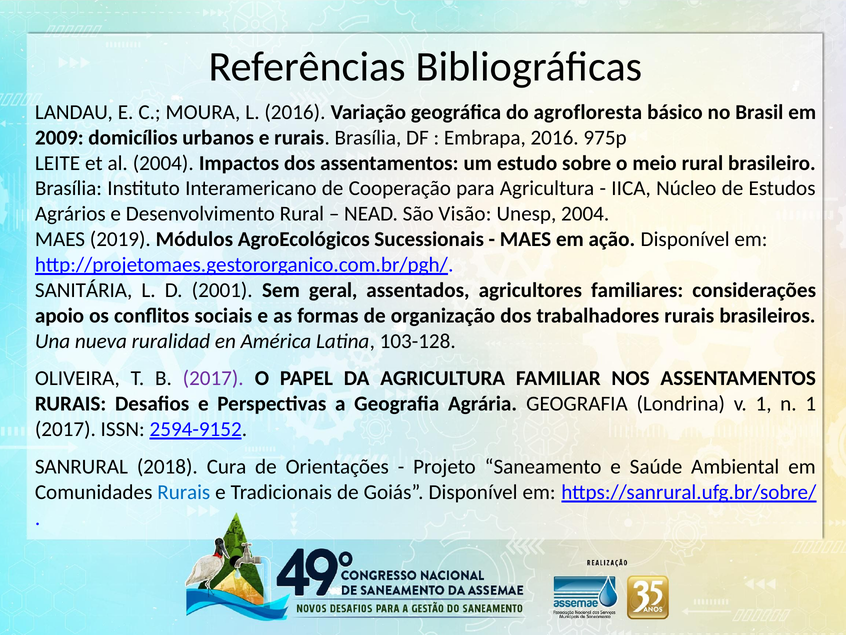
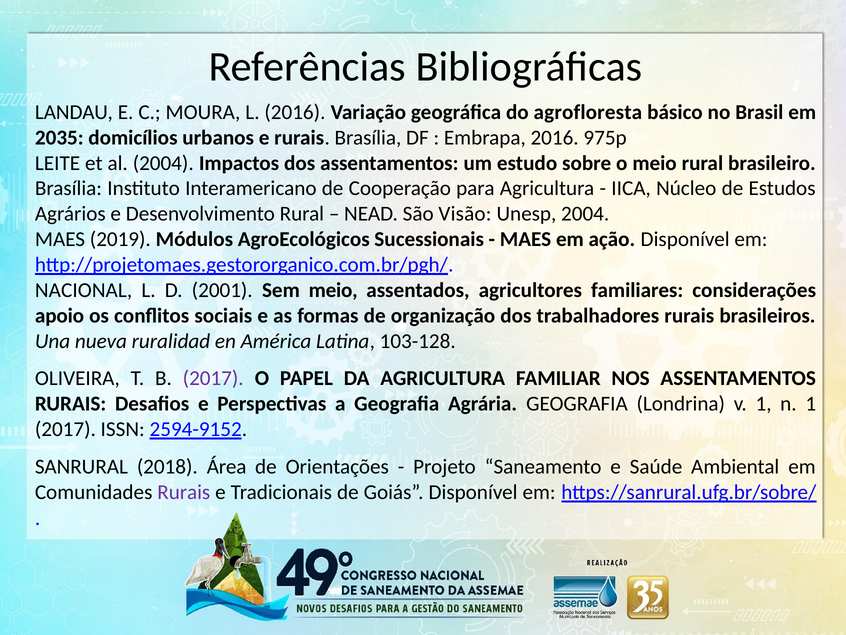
2009: 2009 -> 2035
SANITÁRIA: SANITÁRIA -> NACIONAL
Sem geral: geral -> meio
Cura: Cura -> Área
Rurais at (184, 492) colour: blue -> purple
